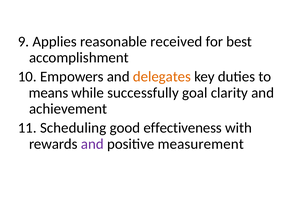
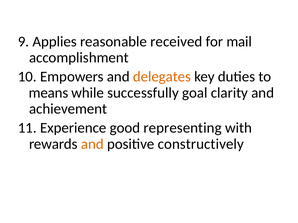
best: best -> mail
Scheduling: Scheduling -> Experience
effectiveness: effectiveness -> representing
and at (92, 144) colour: purple -> orange
measurement: measurement -> constructively
